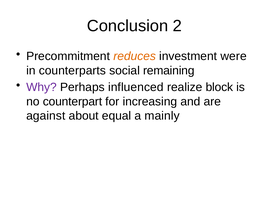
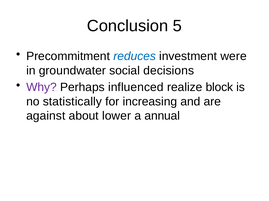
2: 2 -> 5
reduces colour: orange -> blue
counterparts: counterparts -> groundwater
remaining: remaining -> decisions
counterpart: counterpart -> statistically
equal: equal -> lower
mainly: mainly -> annual
